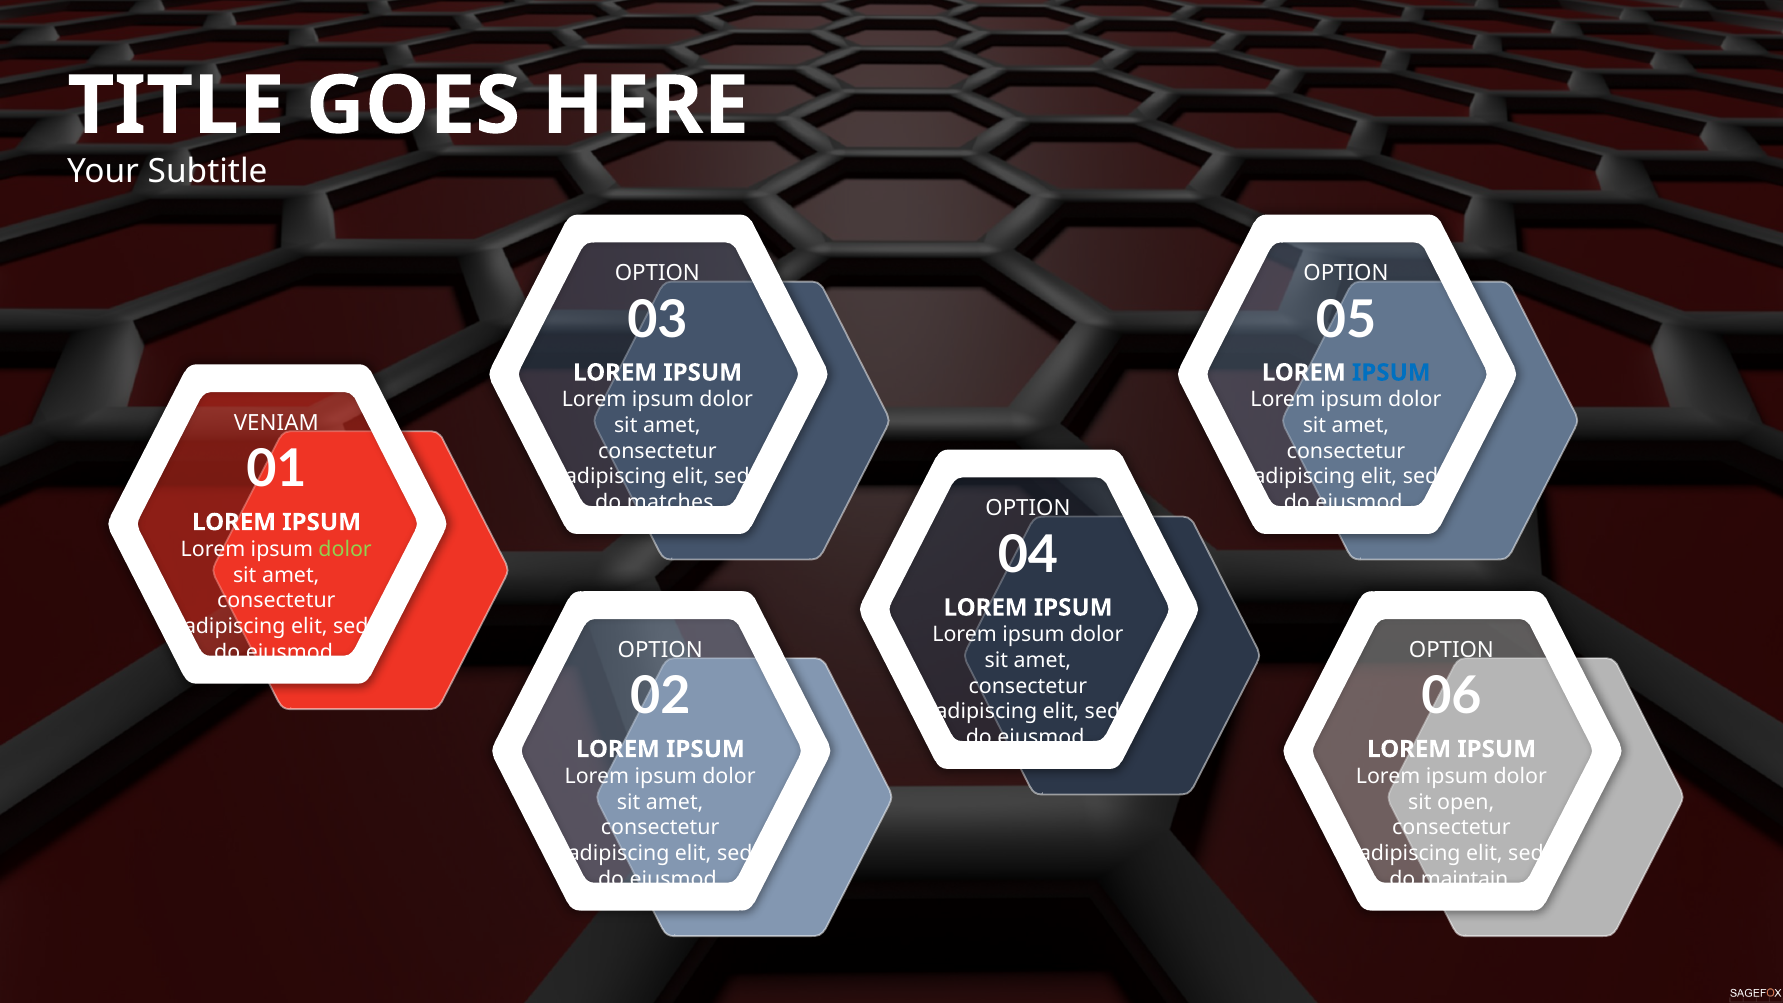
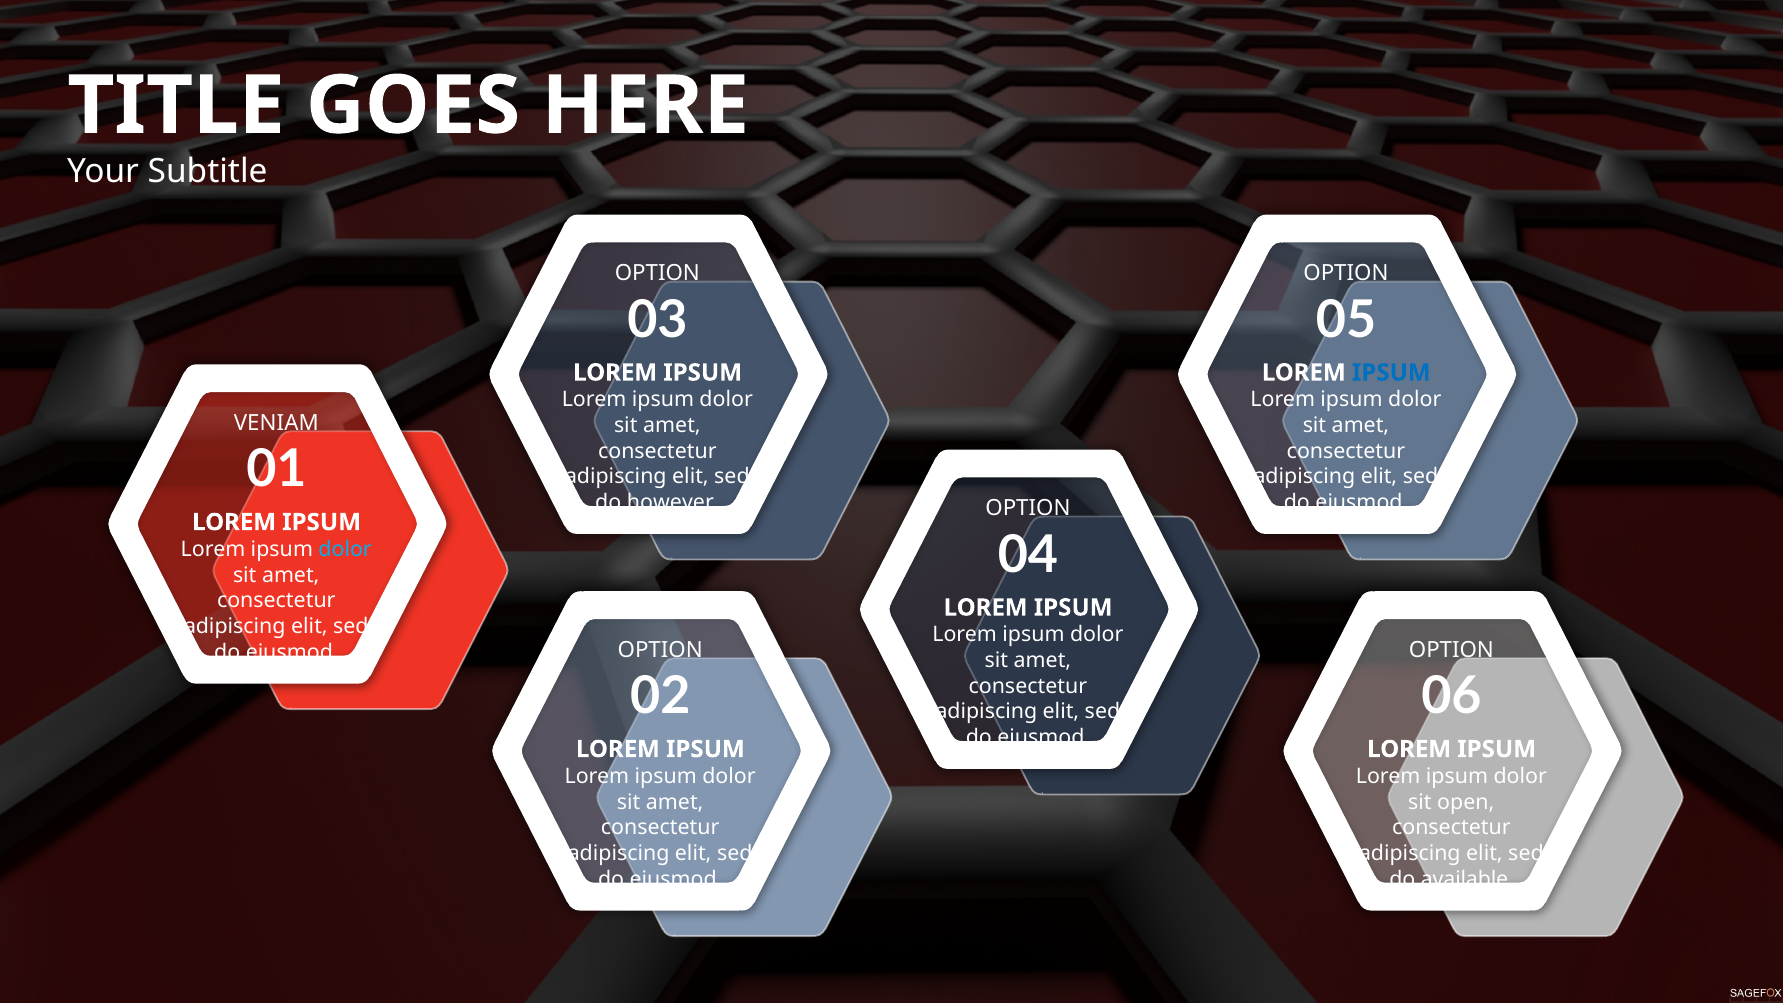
matches: matches -> however
dolor at (345, 549) colour: light green -> light blue
maintain: maintain -> available
